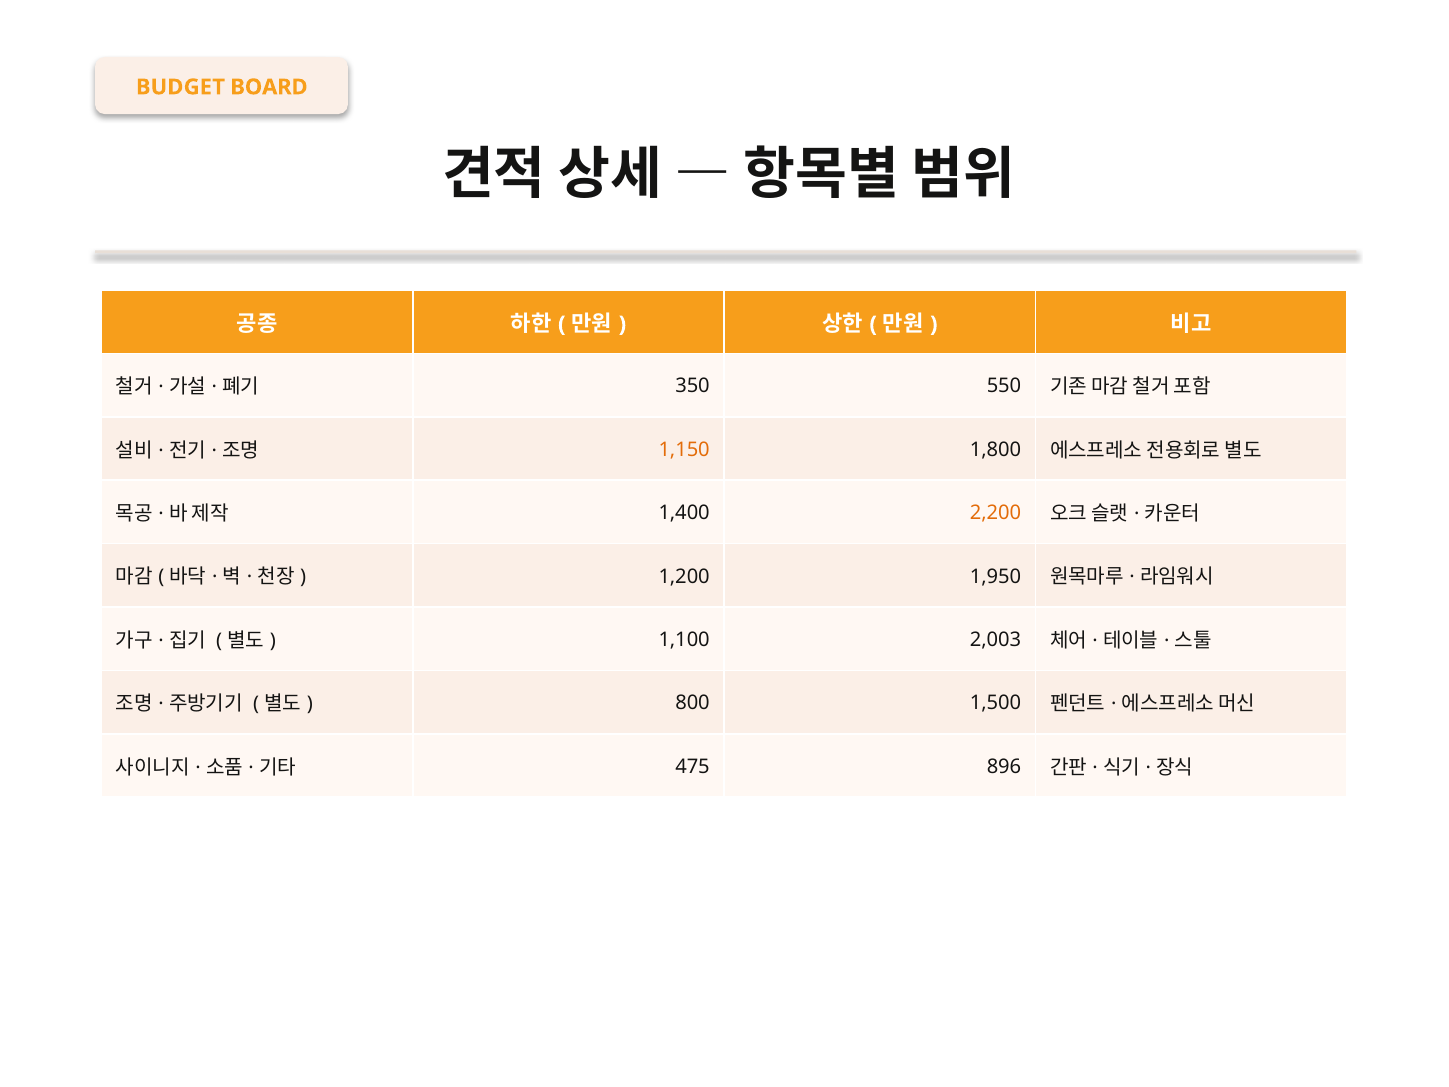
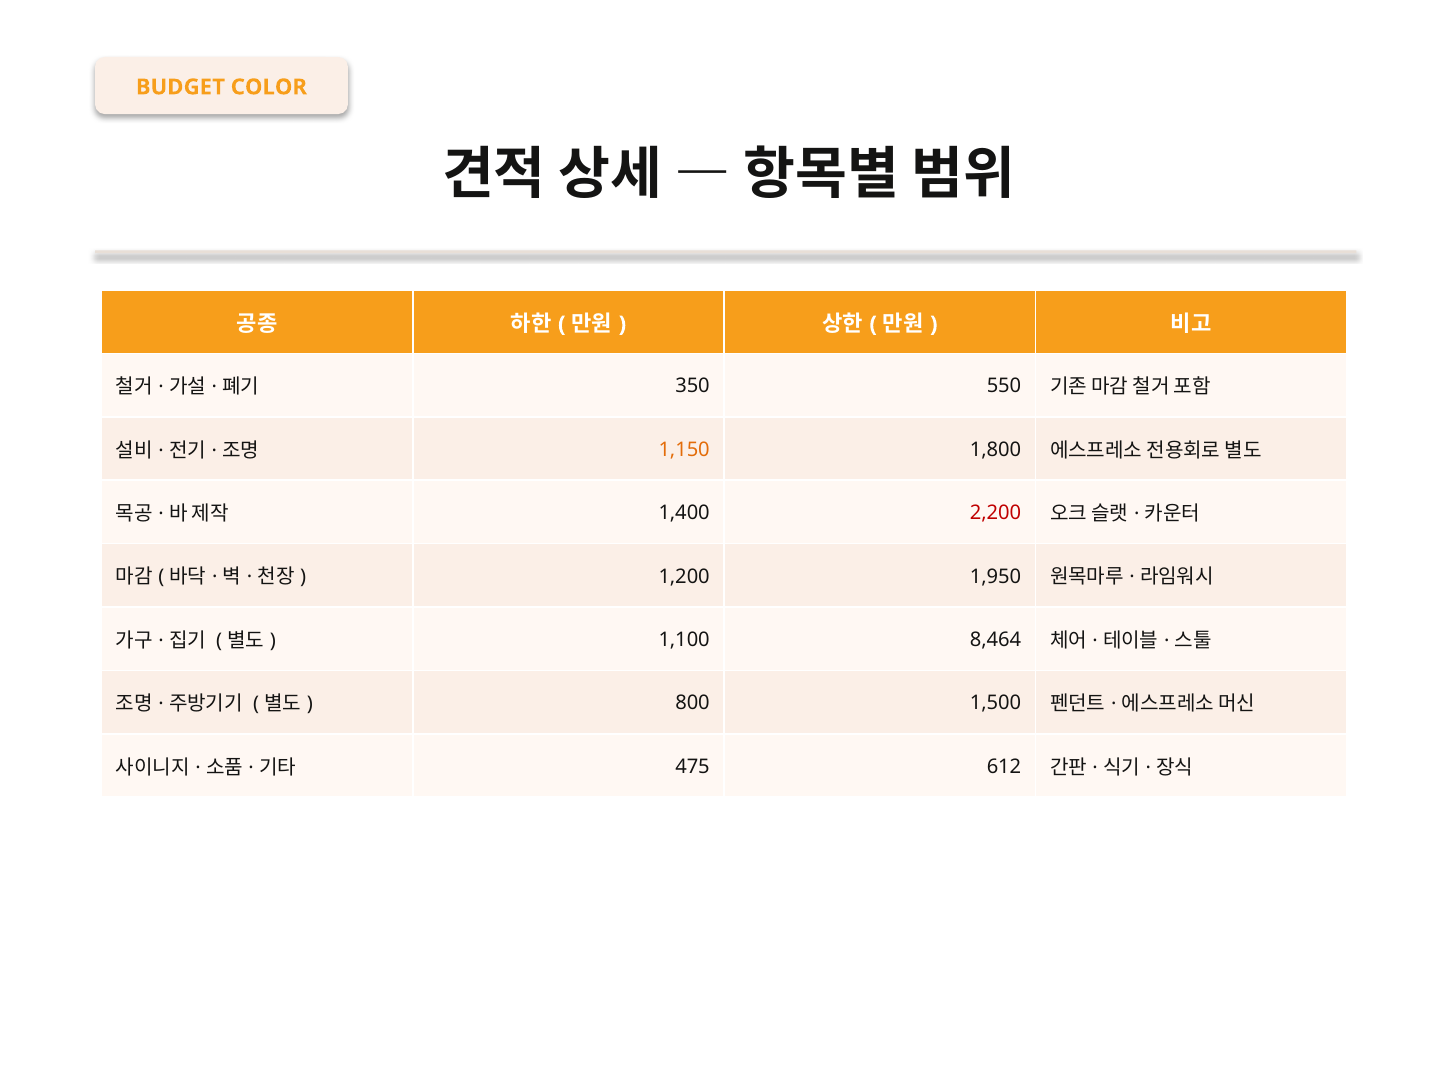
BOARD: BOARD -> COLOR
2,200 colour: orange -> red
2,003: 2,003 -> 8,464
896: 896 -> 612
